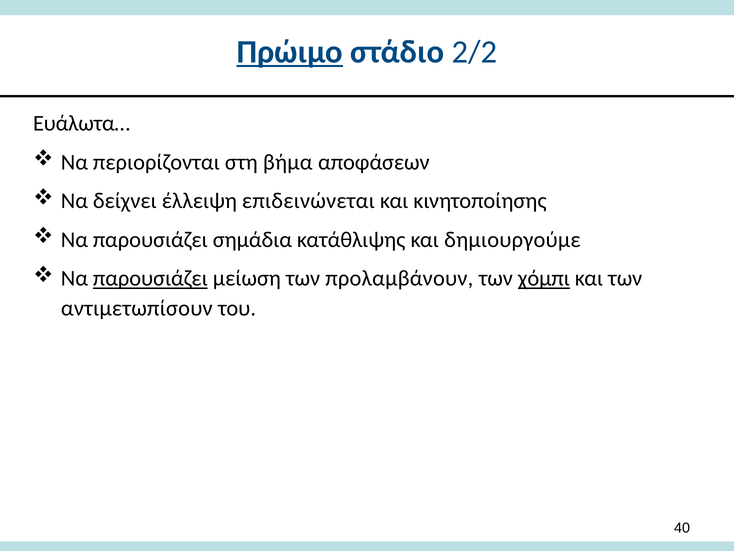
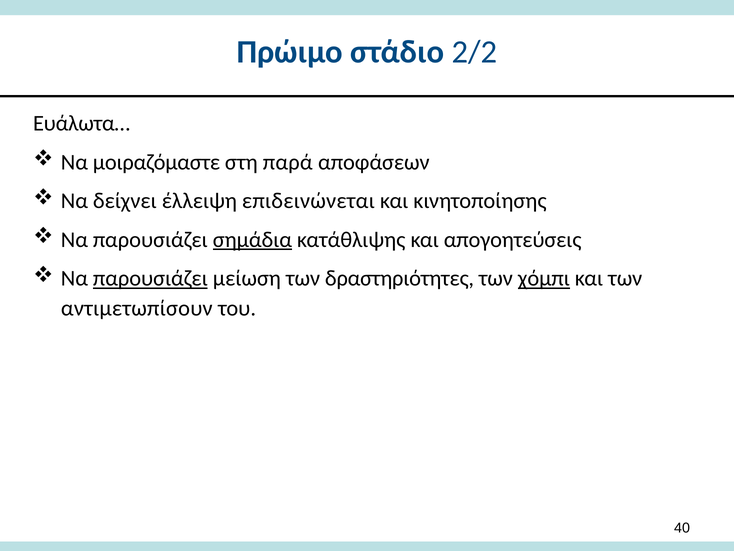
Πρώιμο underline: present -> none
περιορίζονται: περιορίζονται -> μοιραζόμαστε
βήμα: βήμα -> παρά
σημάδια underline: none -> present
δημιουργούμε: δημιουργούμε -> απογοητεύσεις
προλαμβάνουν: προλαμβάνουν -> δραστηριότητες
